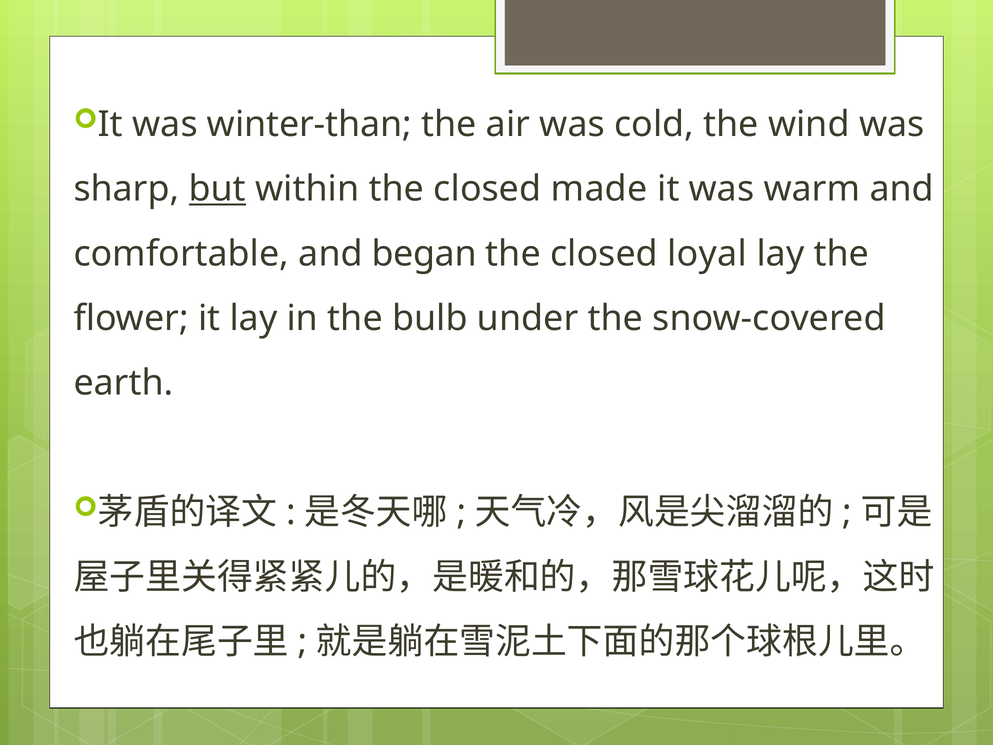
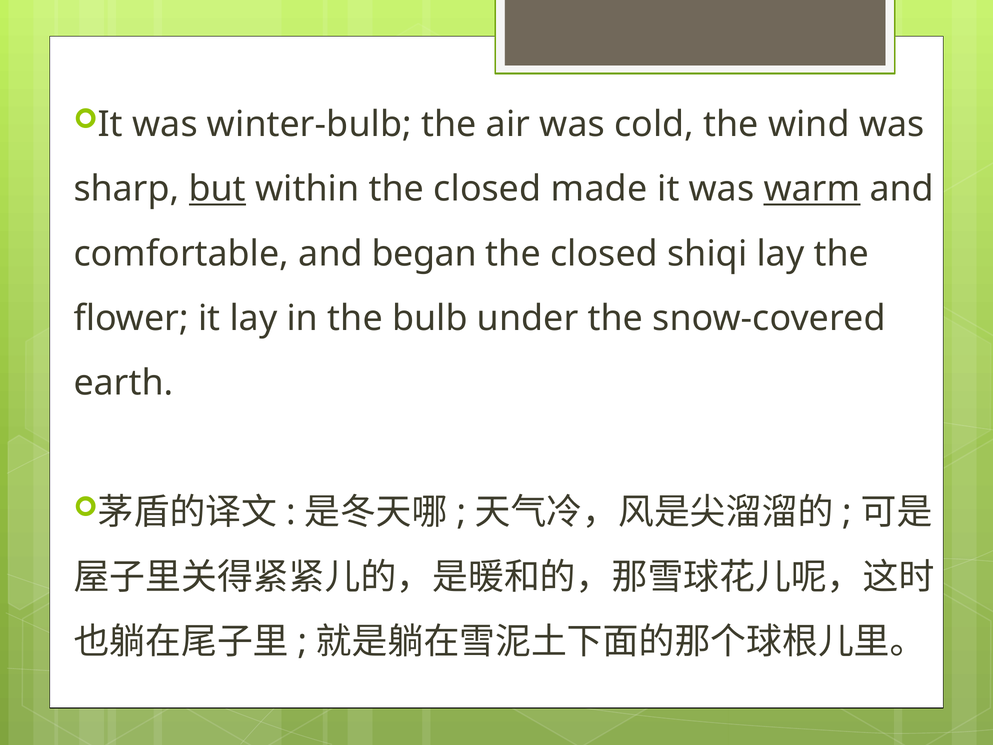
winter-than: winter-than -> winter-bulb
warm underline: none -> present
loyal: loyal -> shiqi
